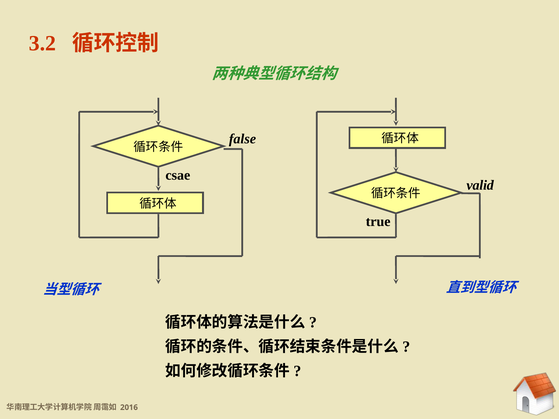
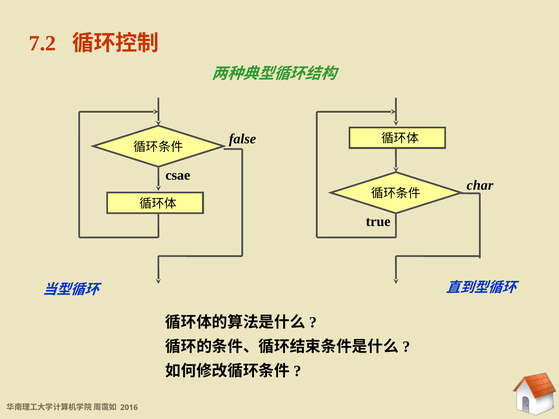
3.2: 3.2 -> 7.2
valid: valid -> char
